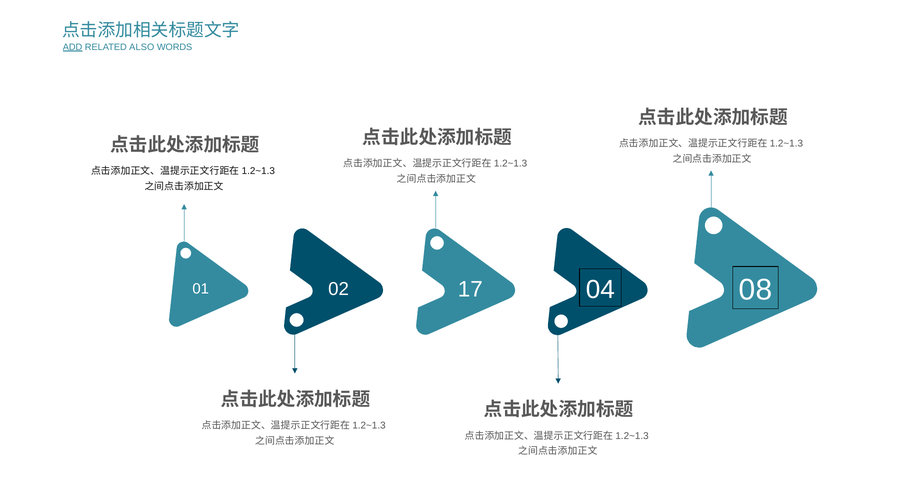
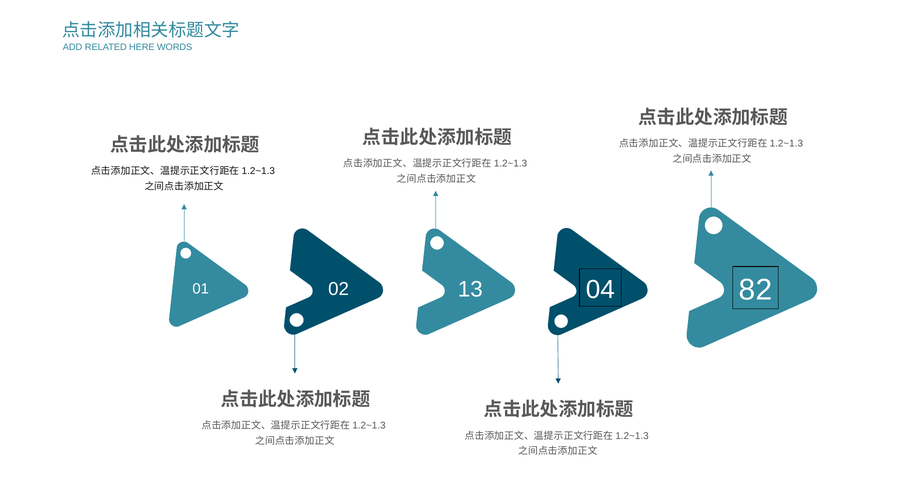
ADD underline: present -> none
ALSO: ALSO -> HERE
17: 17 -> 13
08: 08 -> 82
